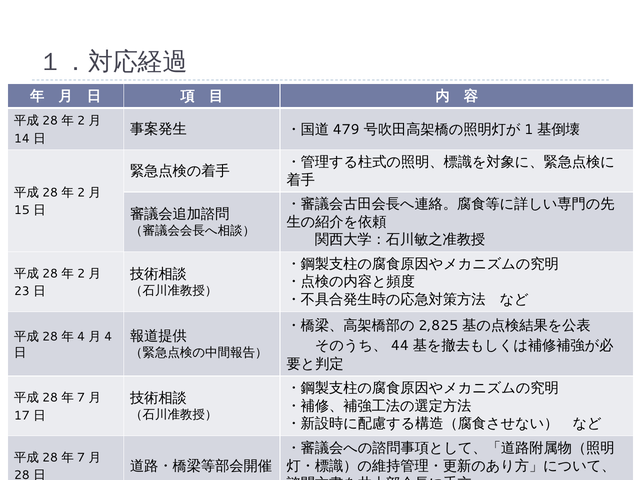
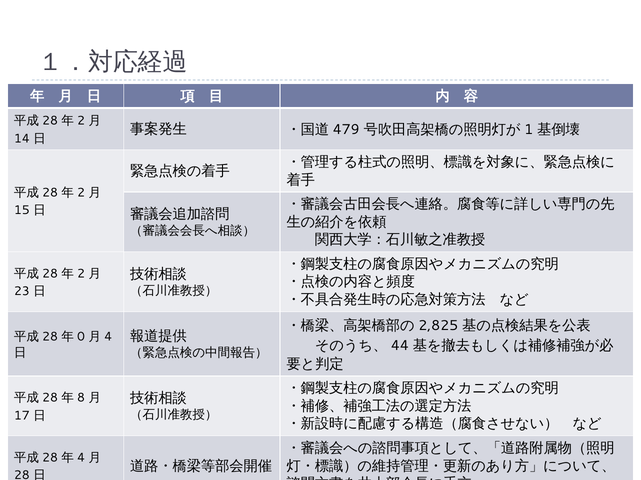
4 at (81, 337): 4 -> 0
7 at (81, 398): 7 -> 8
7 at (81, 458): 7 -> 4
